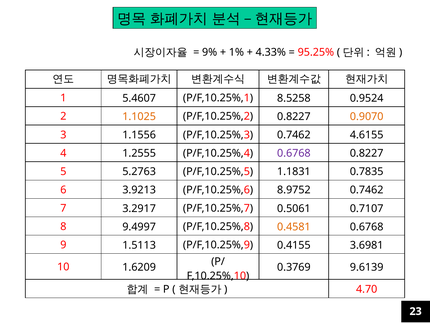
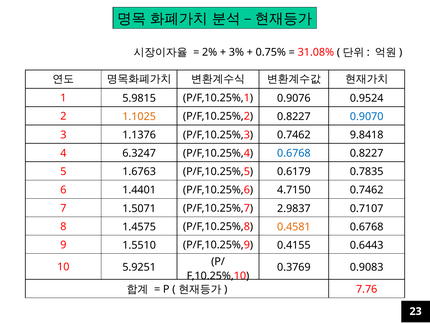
9%: 9% -> 2%
1%: 1% -> 3%
4.33%: 4.33% -> 0.75%
95.25%: 95.25% -> 31.08%
5.4607: 5.4607 -> 5.9815
8.5258: 8.5258 -> 0.9076
0.9070 colour: orange -> blue
1.1556: 1.1556 -> 1.1376
4.6155: 4.6155 -> 9.8418
1.2555: 1.2555 -> 6.3247
0.6768 at (294, 153) colour: purple -> blue
5.2763: 5.2763 -> 1.6763
1.1831: 1.1831 -> 0.6179
3.9213: 3.9213 -> 1.4401
8.9752: 8.9752 -> 4.7150
3.2917: 3.2917 -> 1.5071
0.5061: 0.5061 -> 2.9837
9.4997: 9.4997 -> 1.4575
1.5113: 1.5113 -> 1.5510
3.6981: 3.6981 -> 0.6443
1.6209: 1.6209 -> 5.9251
9.6139: 9.6139 -> 0.9083
4.70: 4.70 -> 7.76
